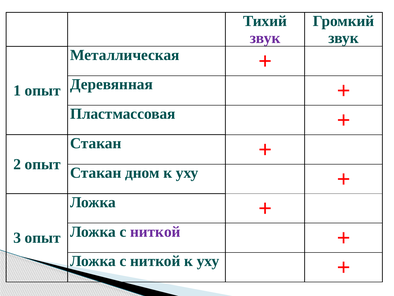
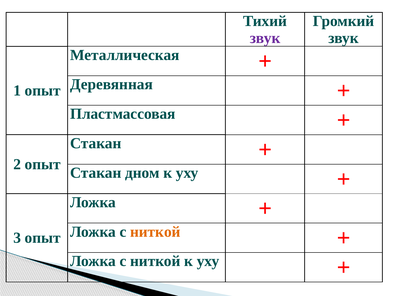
ниткой at (155, 231) colour: purple -> orange
